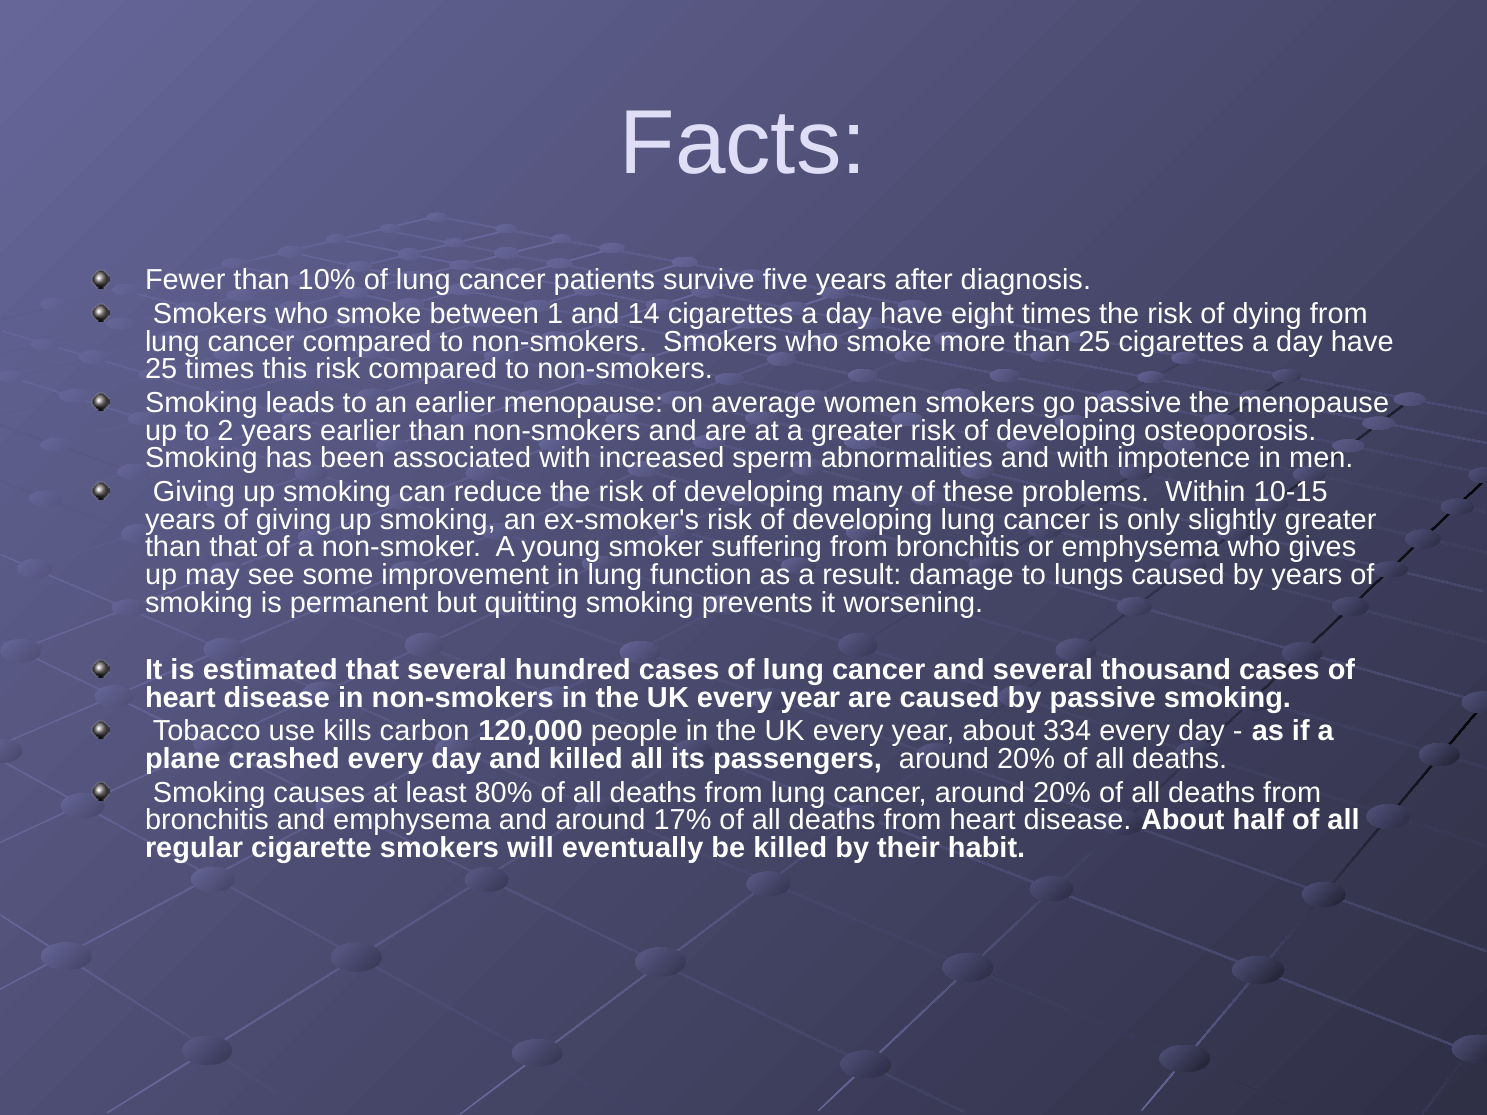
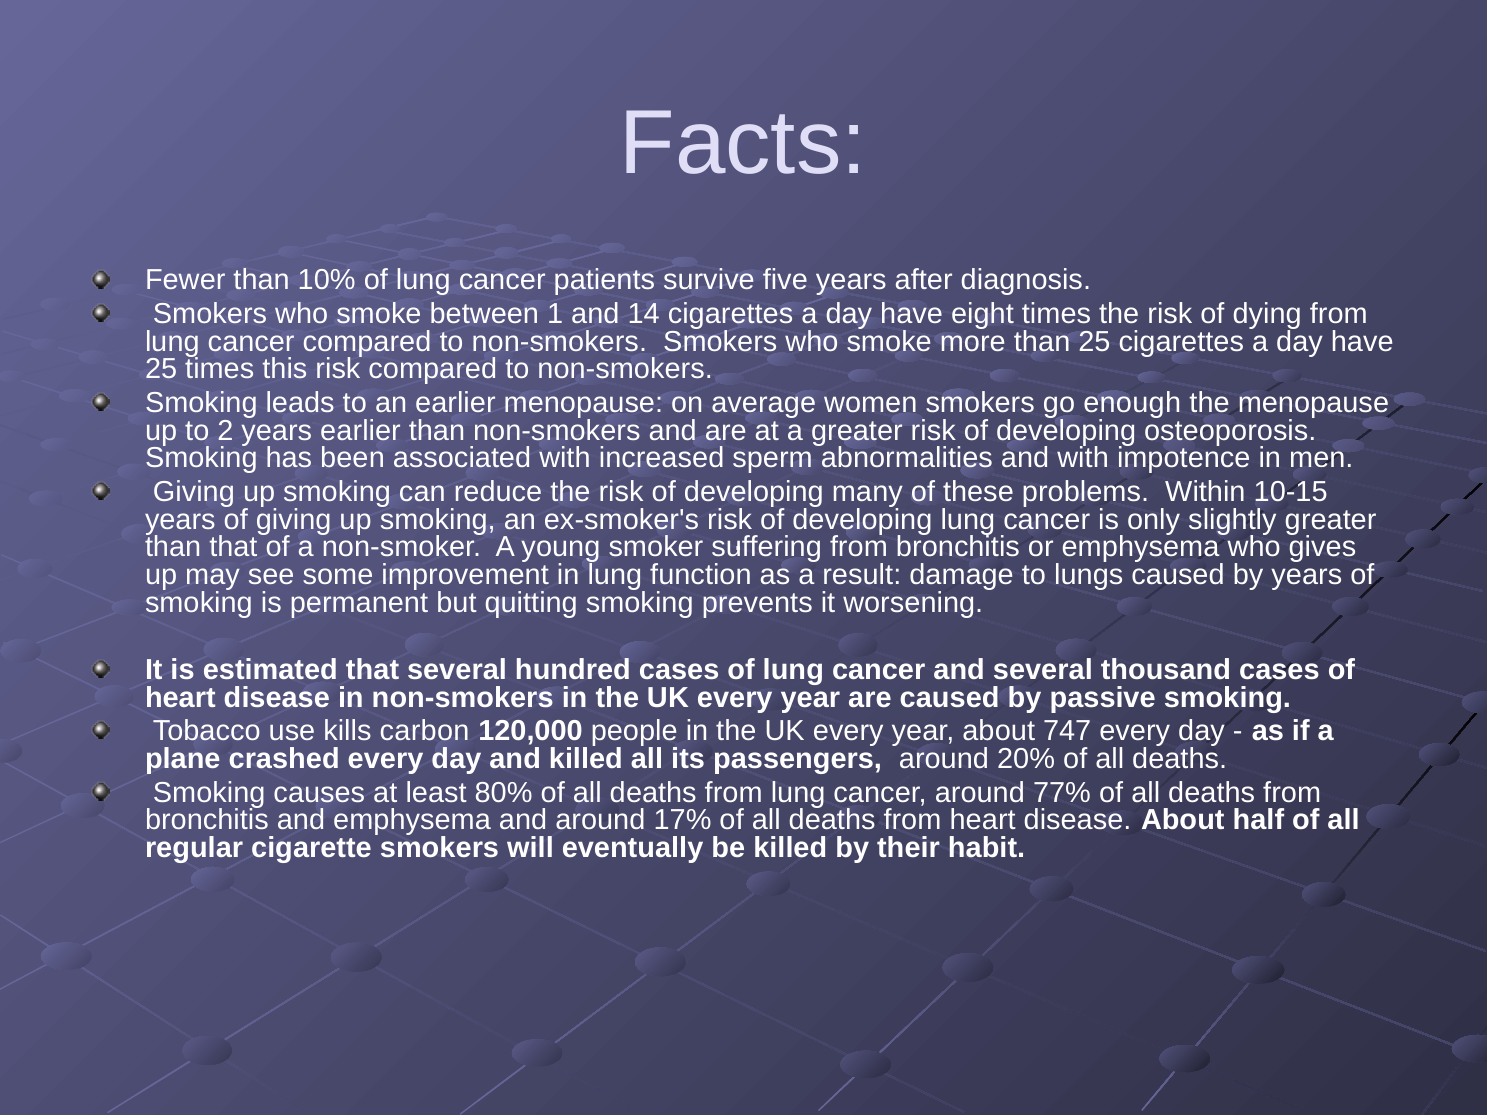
go passive: passive -> enough
334: 334 -> 747
cancer around 20%: 20% -> 77%
